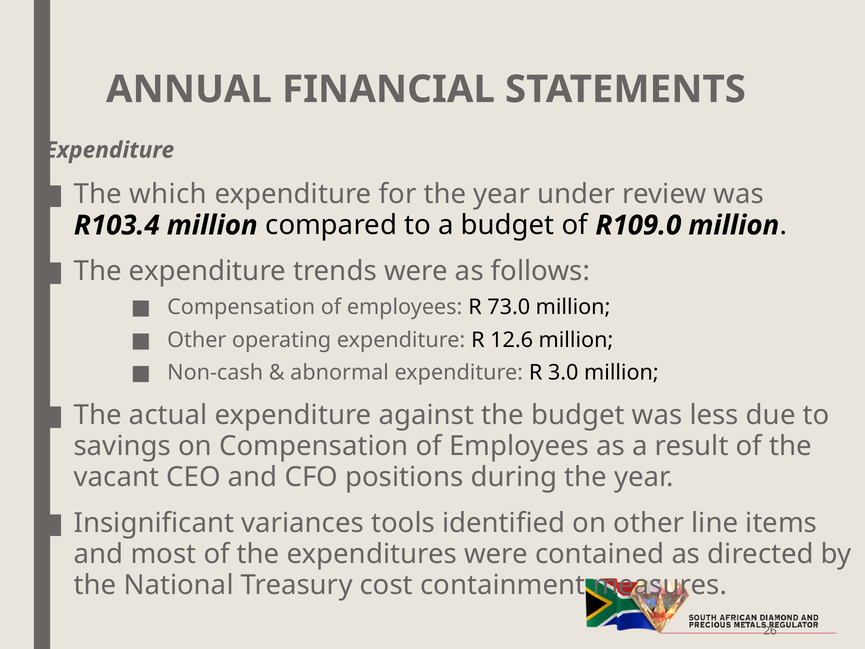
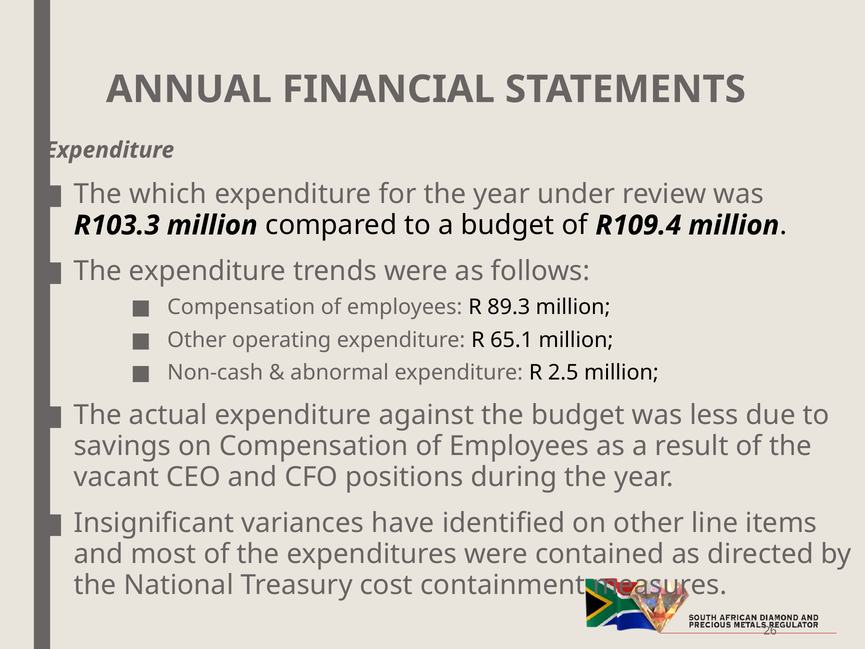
R103.4: R103.4 -> R103.3
R109.0: R109.0 -> R109.4
73.0: 73.0 -> 89.3
12.6: 12.6 -> 65.1
3.0: 3.0 -> 2.5
tools: tools -> have
